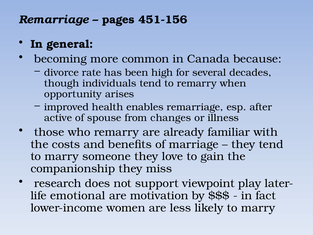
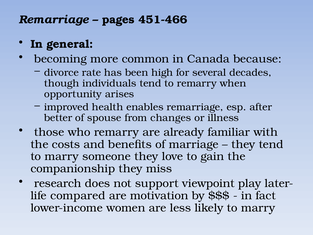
451-156: 451-156 -> 451-466
active: active -> better
emotional: emotional -> compared
